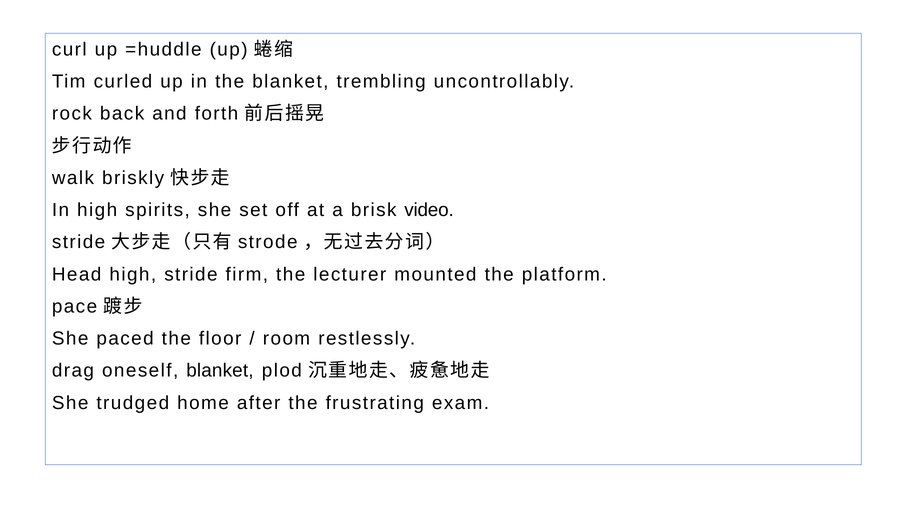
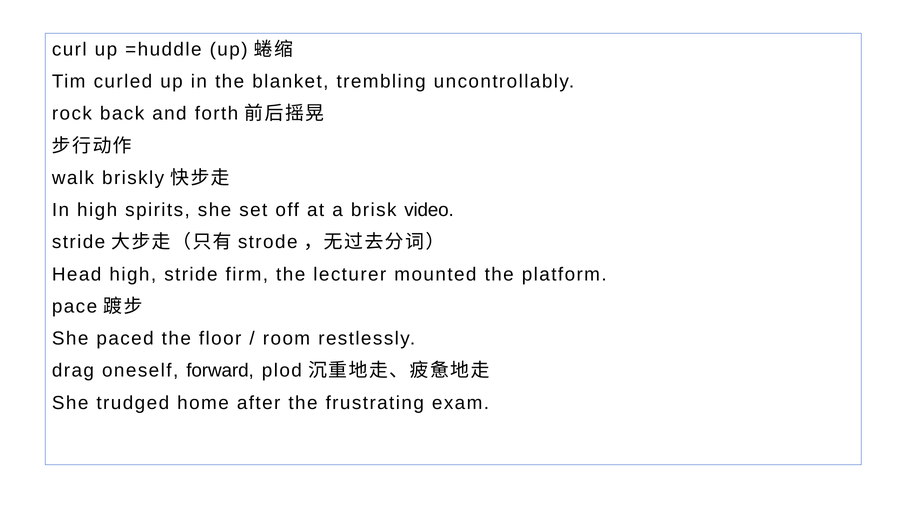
oneself blanket: blanket -> forward
